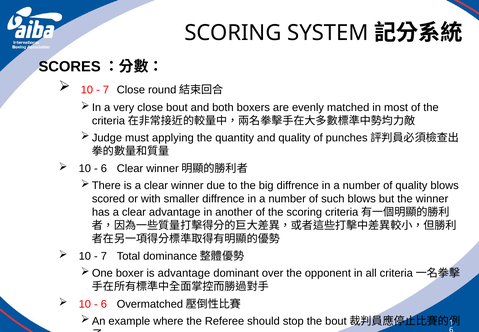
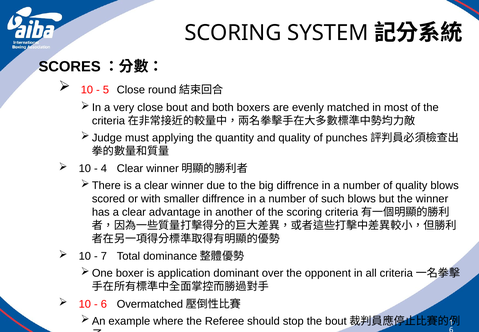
7 at (106, 90): 7 -> 5
6 at (104, 168): 6 -> 4
is advantage: advantage -> application
